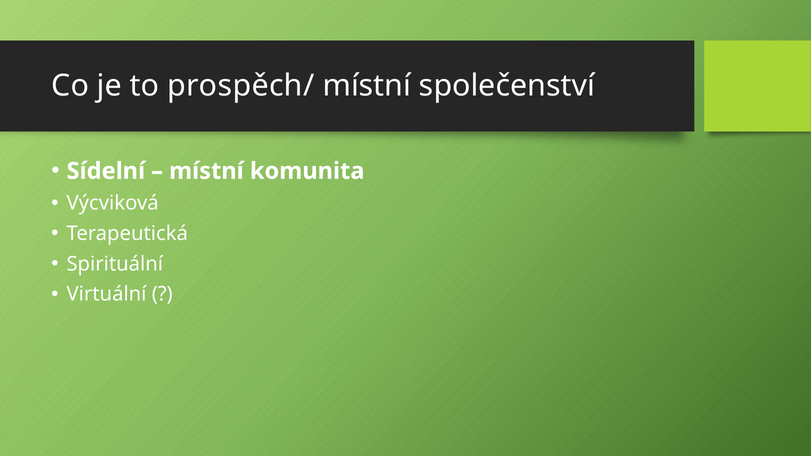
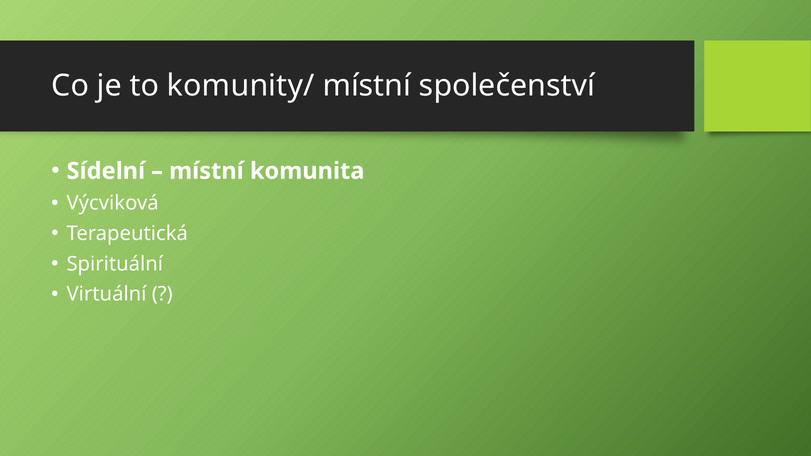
prospěch/: prospěch/ -> komunity/
